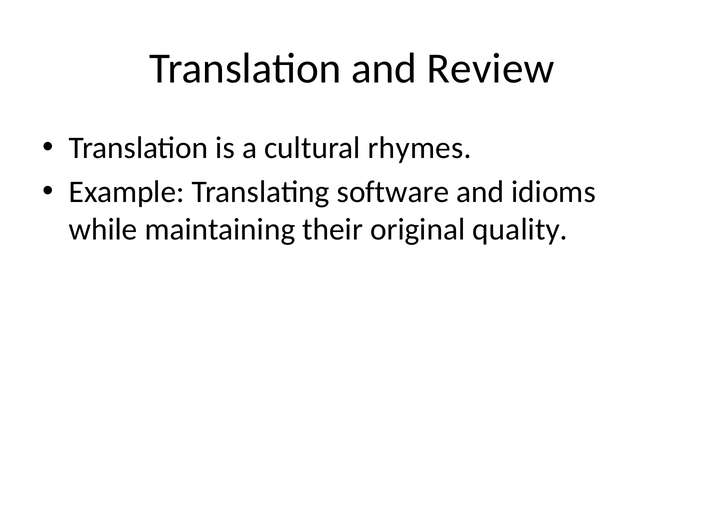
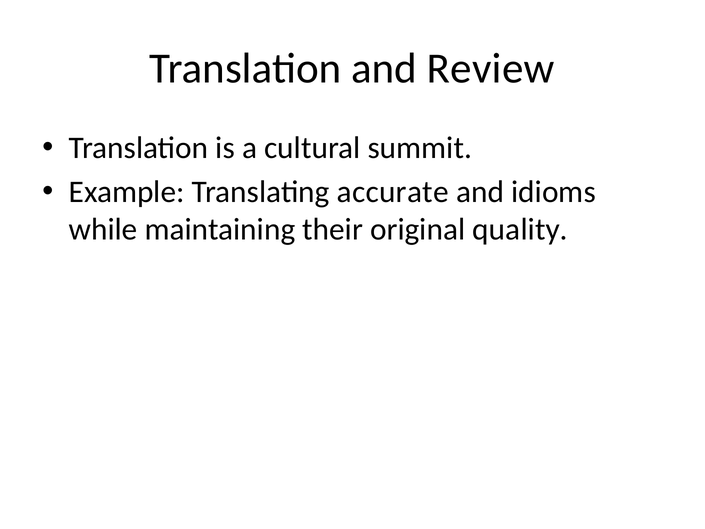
rhymes: rhymes -> summit
software: software -> accurate
